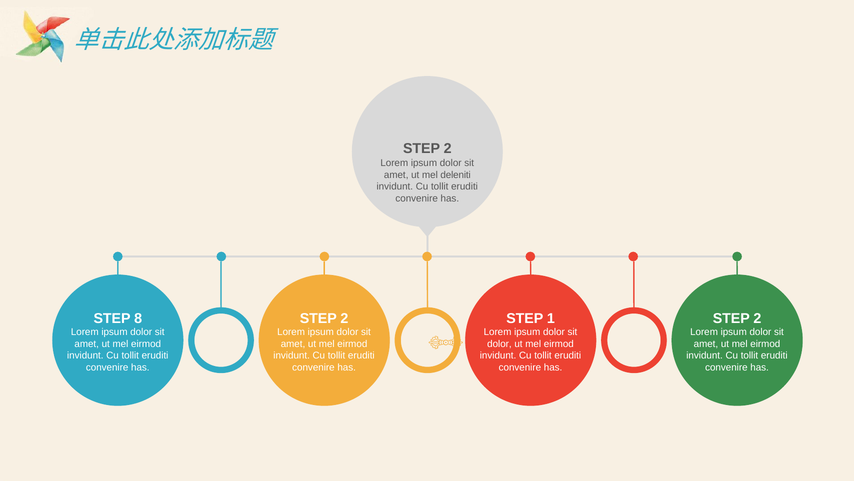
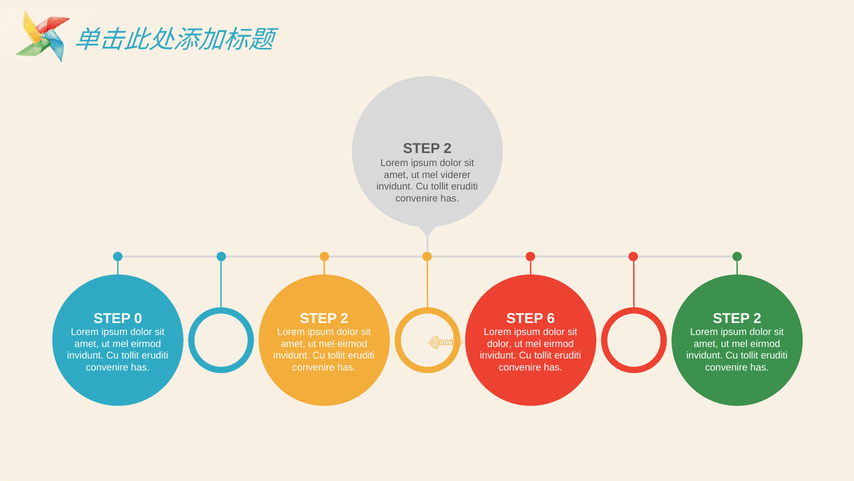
deleniti: deleniti -> viderer
8: 8 -> 0
1: 1 -> 6
